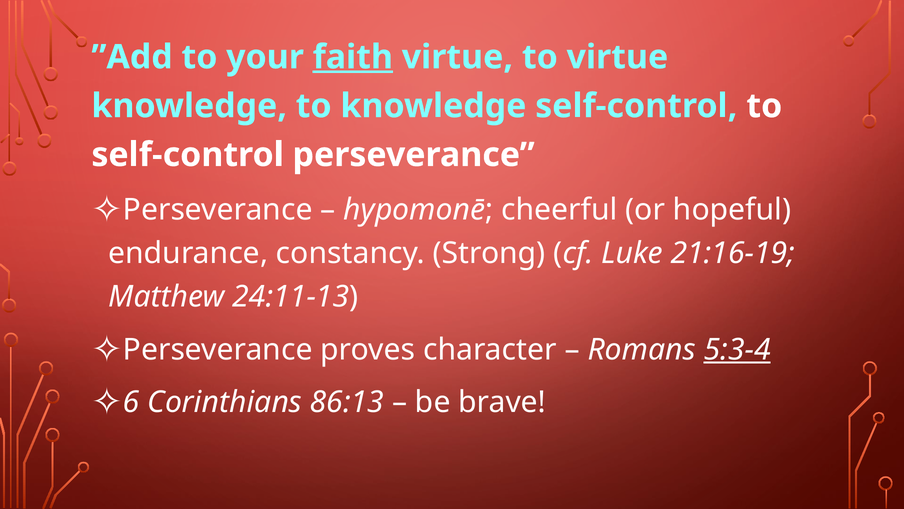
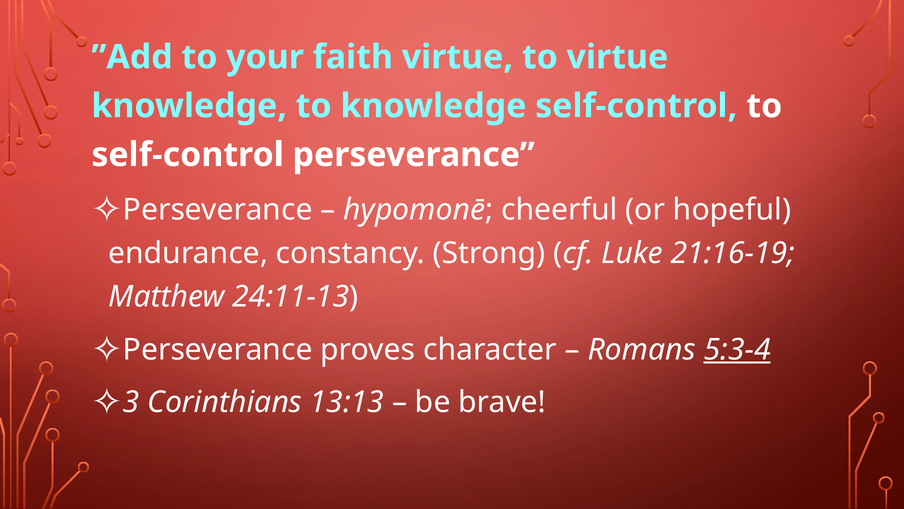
faith underline: present -> none
6: 6 -> 3
86:13: 86:13 -> 13:13
